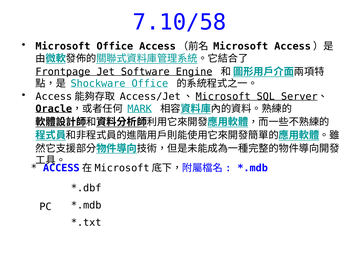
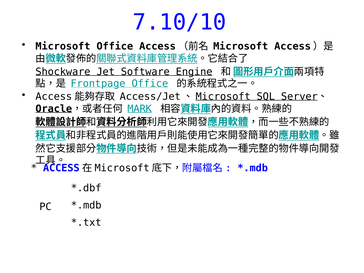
7.10/58: 7.10/58 -> 7.10/10
Frontpage: Frontpage -> Shockware
Shockware: Shockware -> Frontpage
